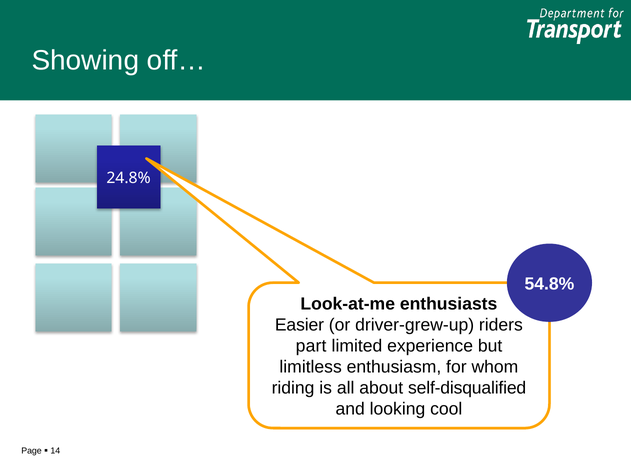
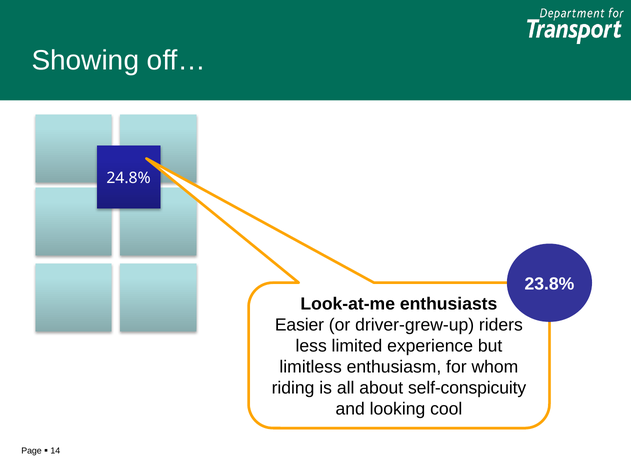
54.8%: 54.8% -> 23.8%
part: part -> less
self-disqualified: self-disqualified -> self-conspicuity
